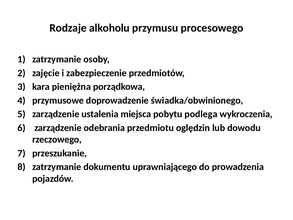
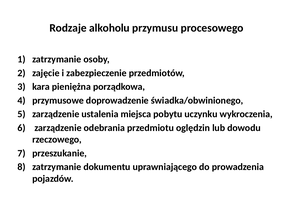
podlega: podlega -> uczynku
